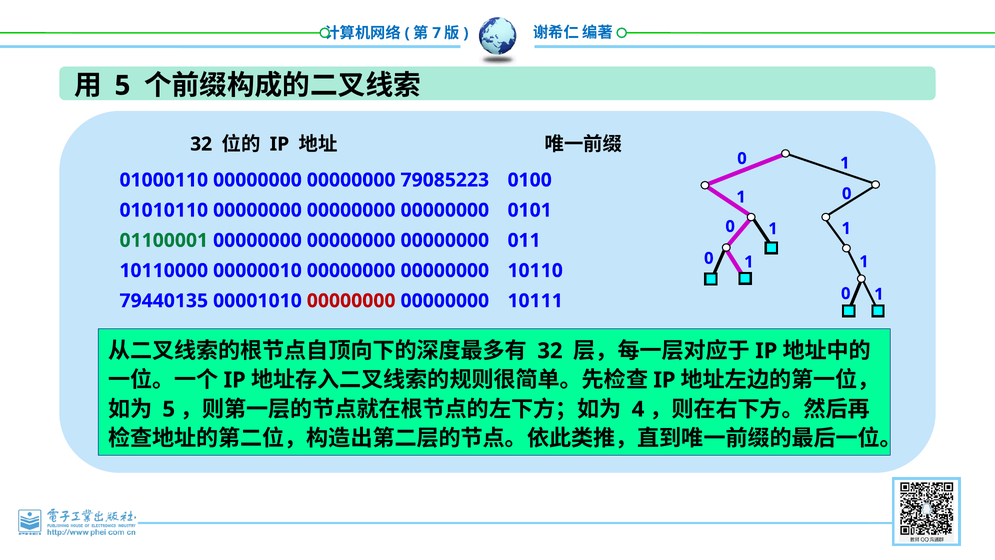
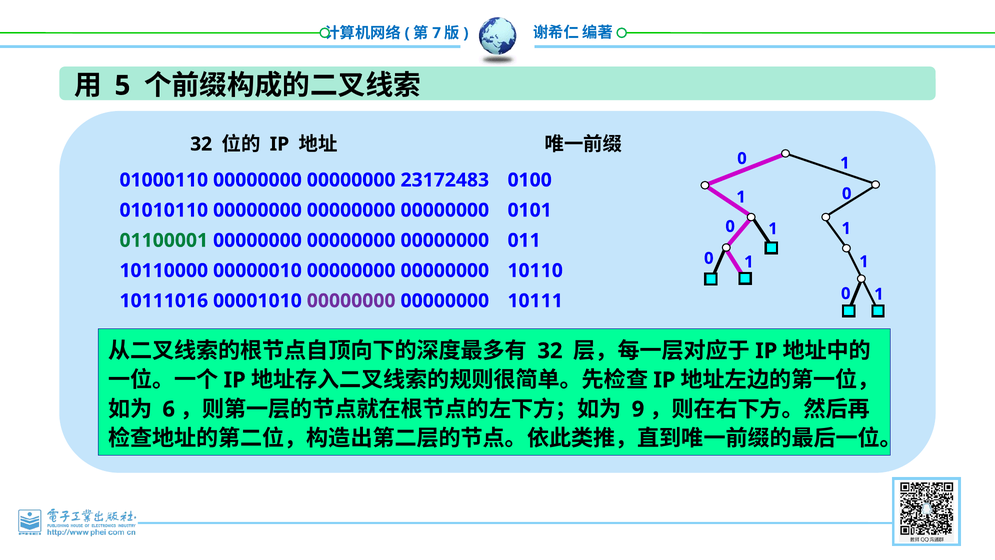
79085223: 79085223 -> 23172483
79440135: 79440135 -> 10111016
00000000 at (351, 301) colour: red -> purple
5 at (169, 409): 5 -> 6
4: 4 -> 9
